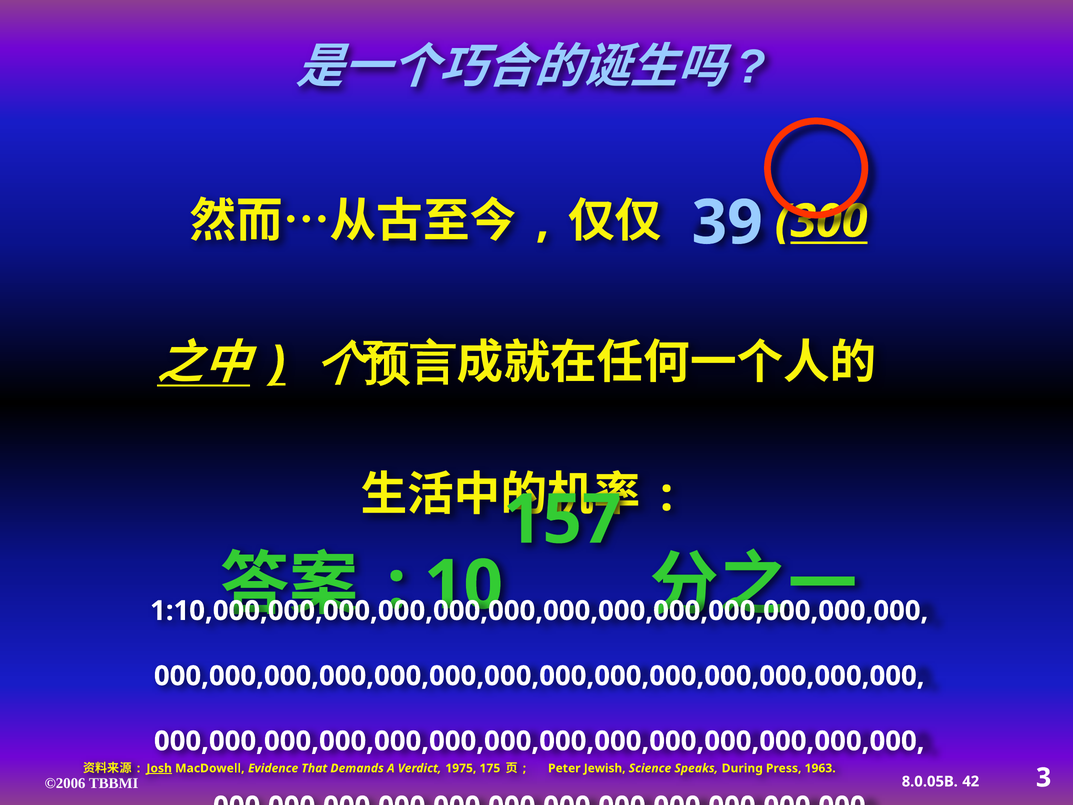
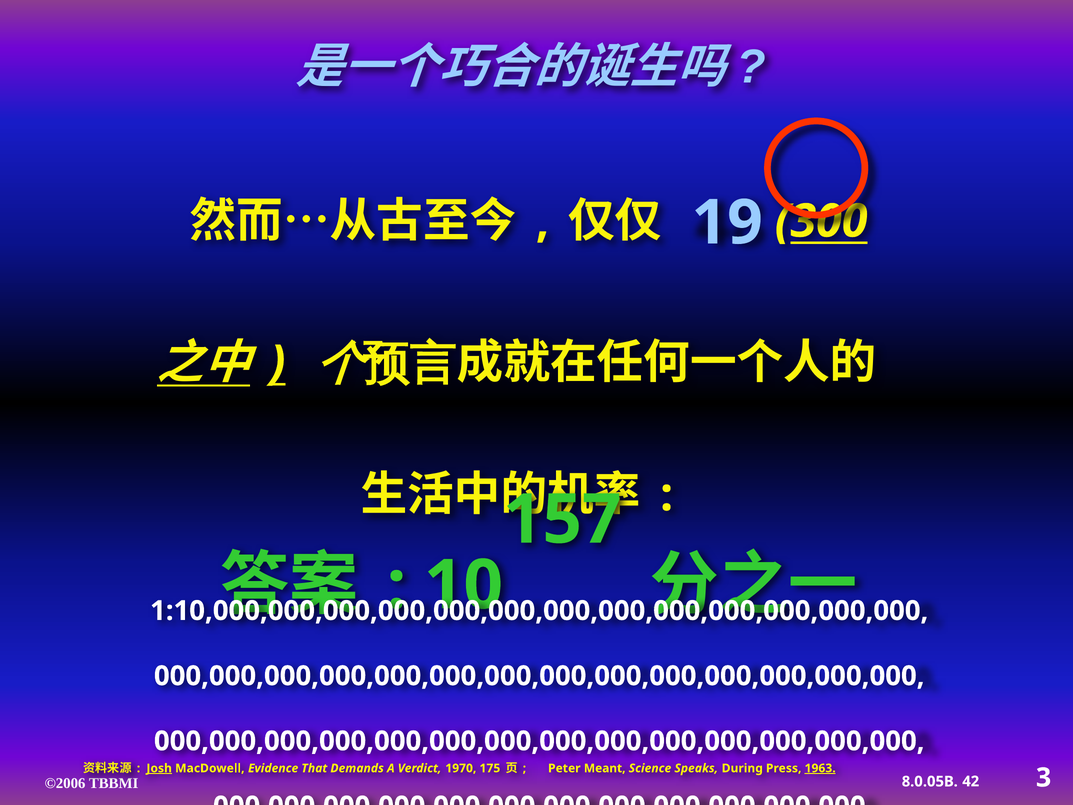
39: 39 -> 19
1975: 1975 -> 1970
Jewish: Jewish -> Meant
1963 underline: none -> present
